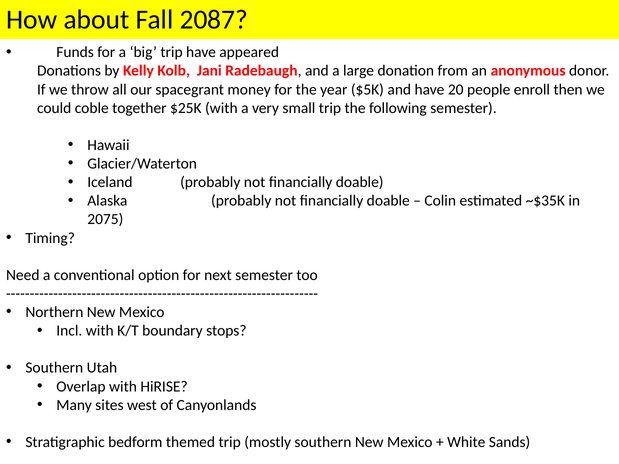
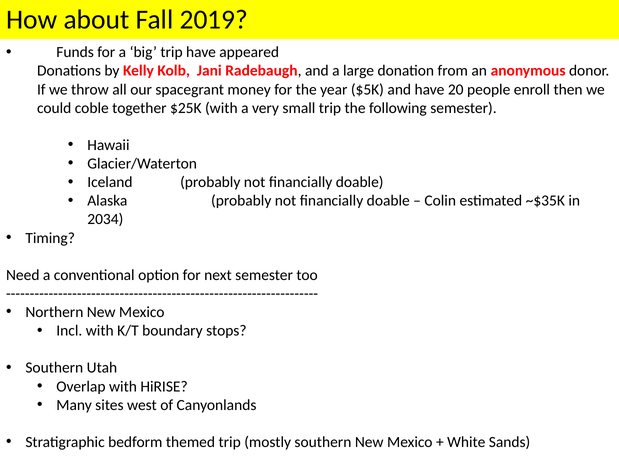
2087: 2087 -> 2019
2075: 2075 -> 2034
